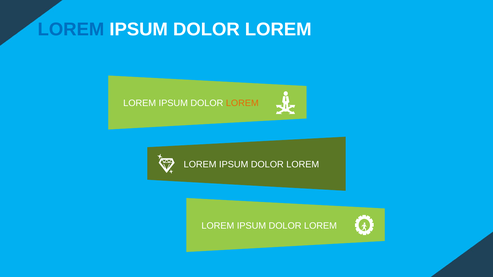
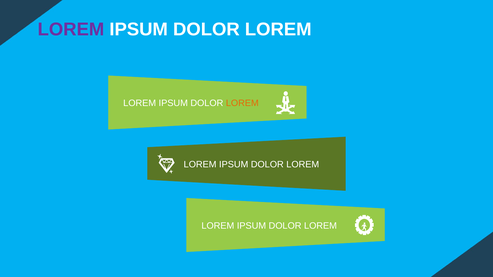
LOREM at (71, 29) colour: blue -> purple
